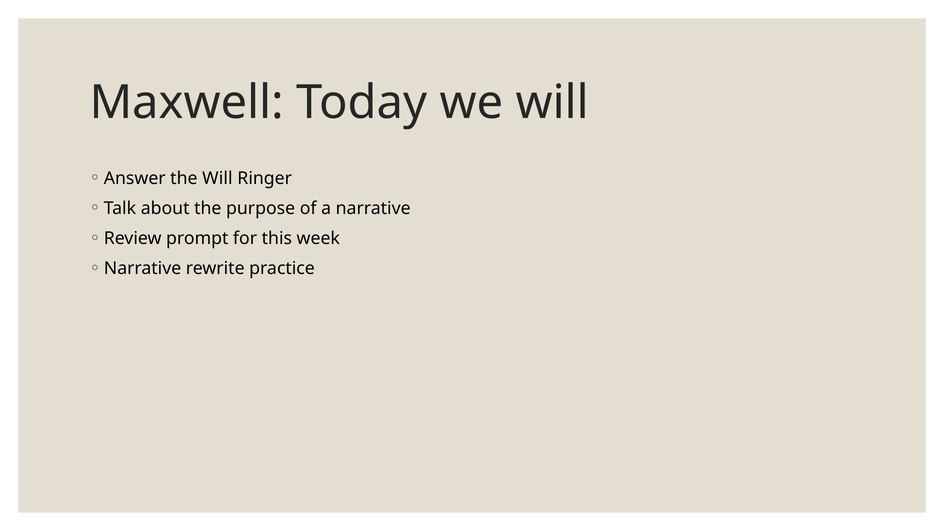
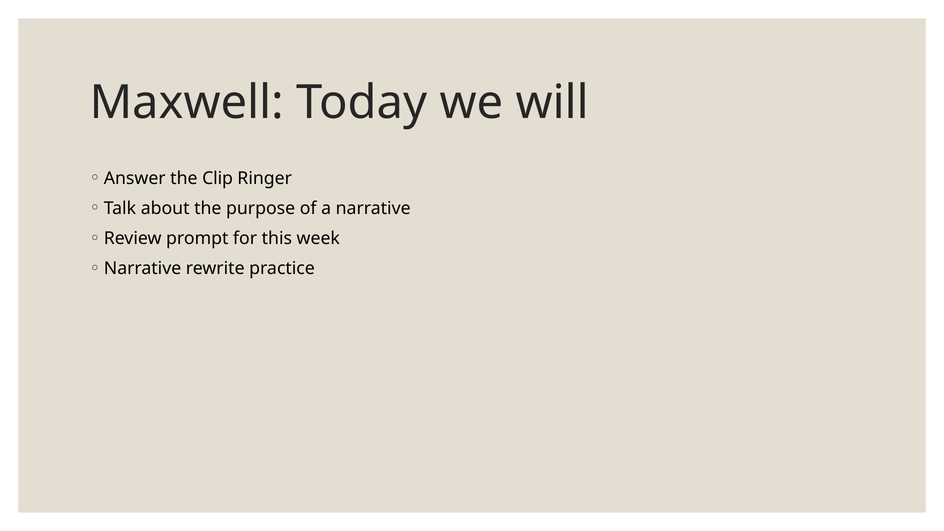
the Will: Will -> Clip
